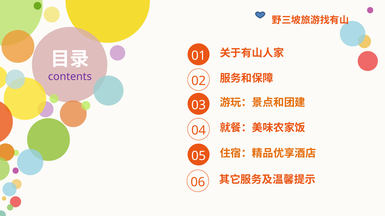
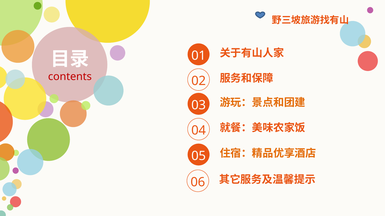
contents colour: purple -> red
